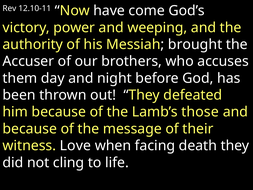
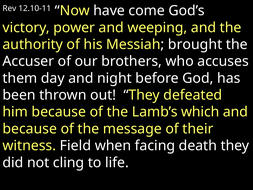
those: those -> which
Love: Love -> Field
